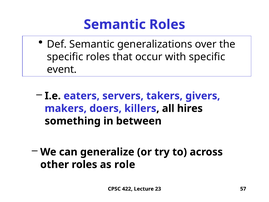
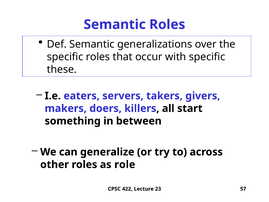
event: event -> these
hires: hires -> start
